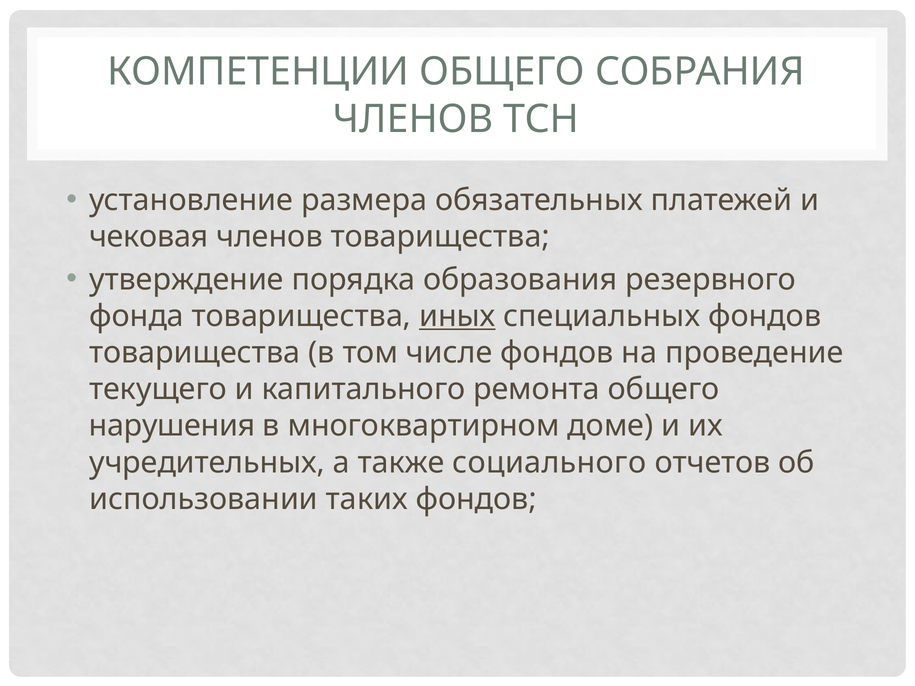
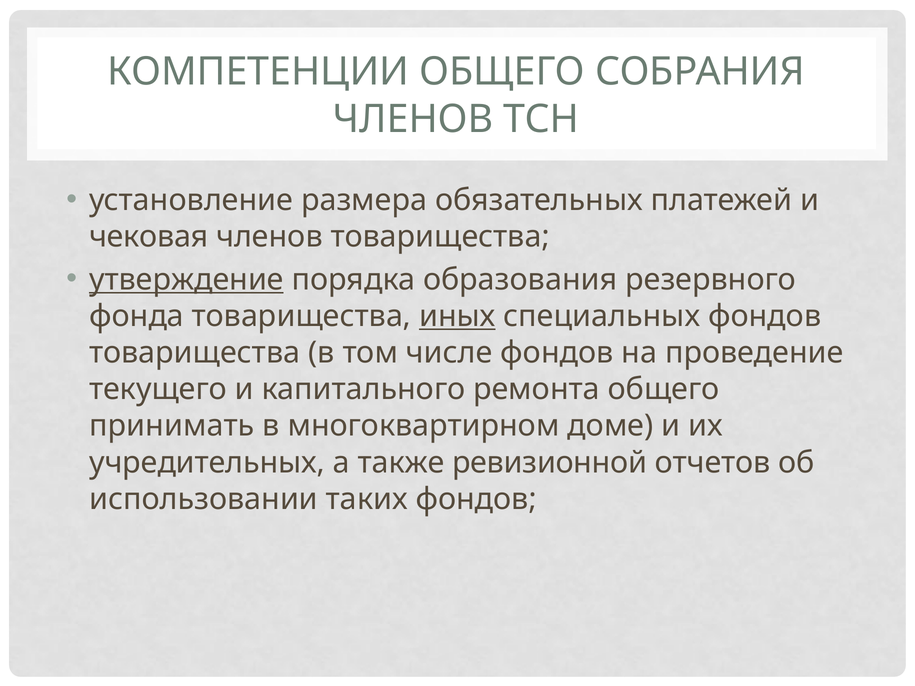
утверждение underline: none -> present
нарушения: нарушения -> принимать
социального: социального -> ревизионной
